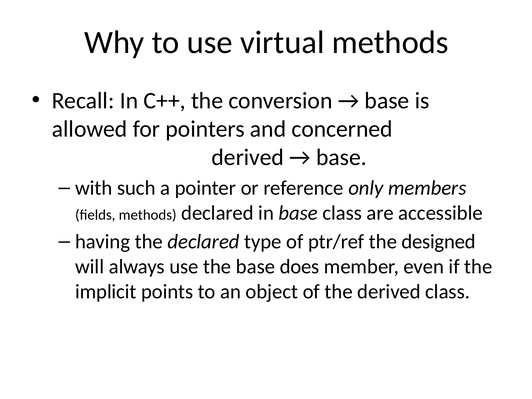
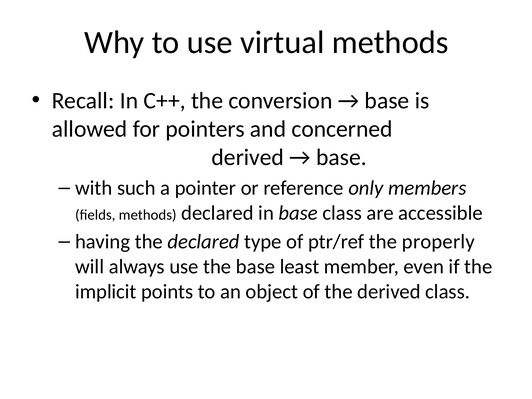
designed: designed -> properly
does: does -> least
